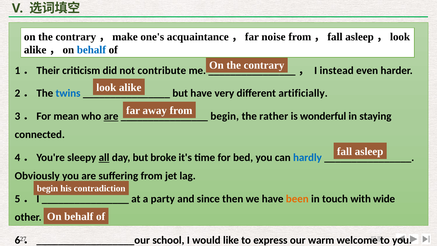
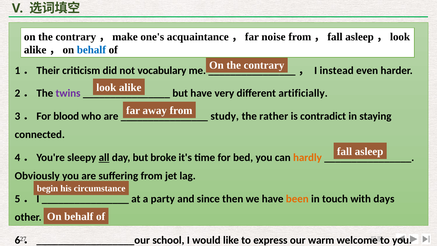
contribute: contribute -> vocabulary
twins colour: blue -> purple
mean: mean -> blood
are at (111, 116) underline: present -> none
begin at (225, 116): begin -> study
wonderful: wonderful -> contradict
hardly colour: blue -> orange
contradiction: contradiction -> circumstance
wide: wide -> days
